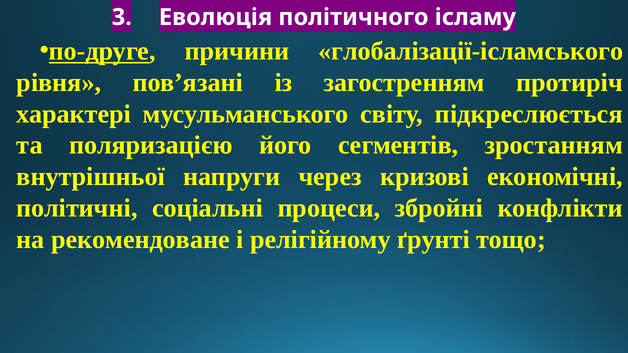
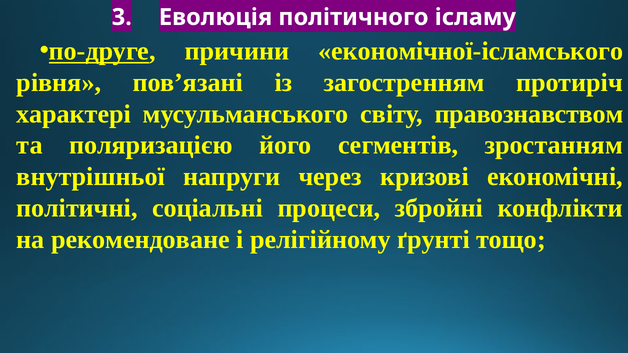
глобалізації-ісламського: глобалізації-ісламського -> економічної-ісламського
підкреслюється: підкреслюється -> правознавством
